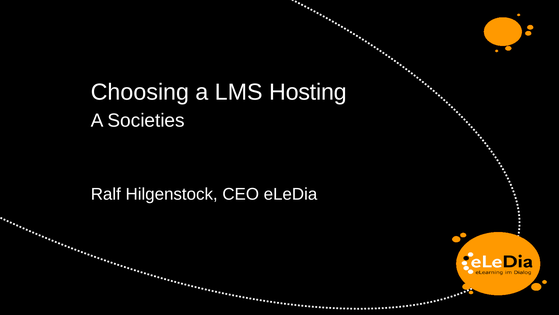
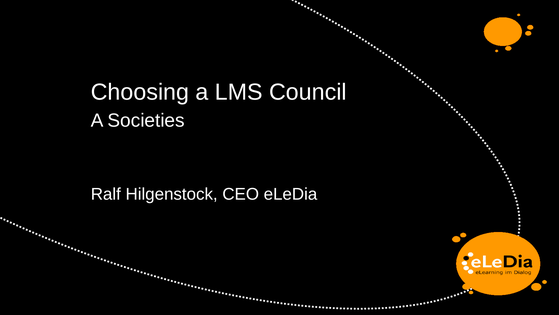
Hosting: Hosting -> Council
